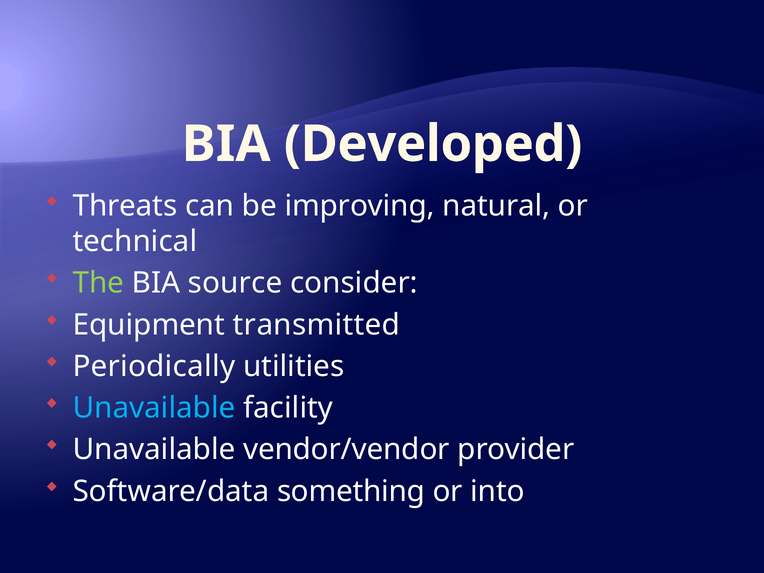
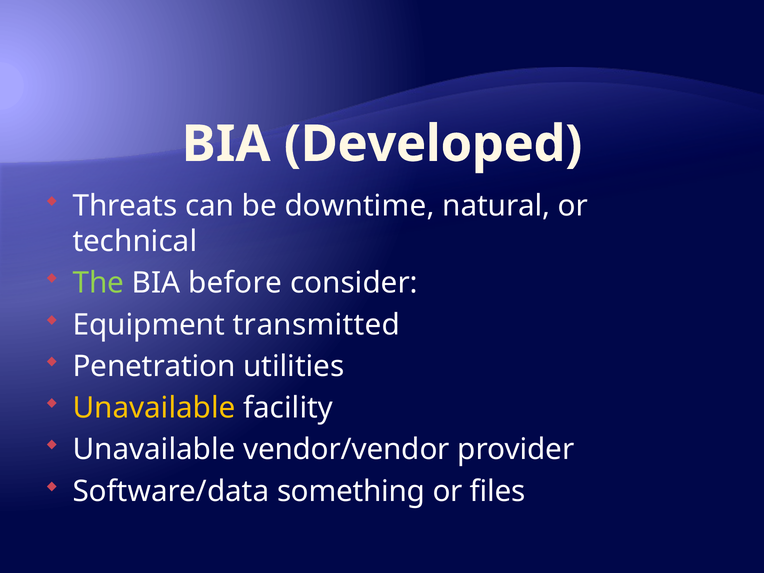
improving: improving -> downtime
source: source -> before
Periodically: Periodically -> Penetration
Unavailable at (154, 408) colour: light blue -> yellow
into: into -> files
